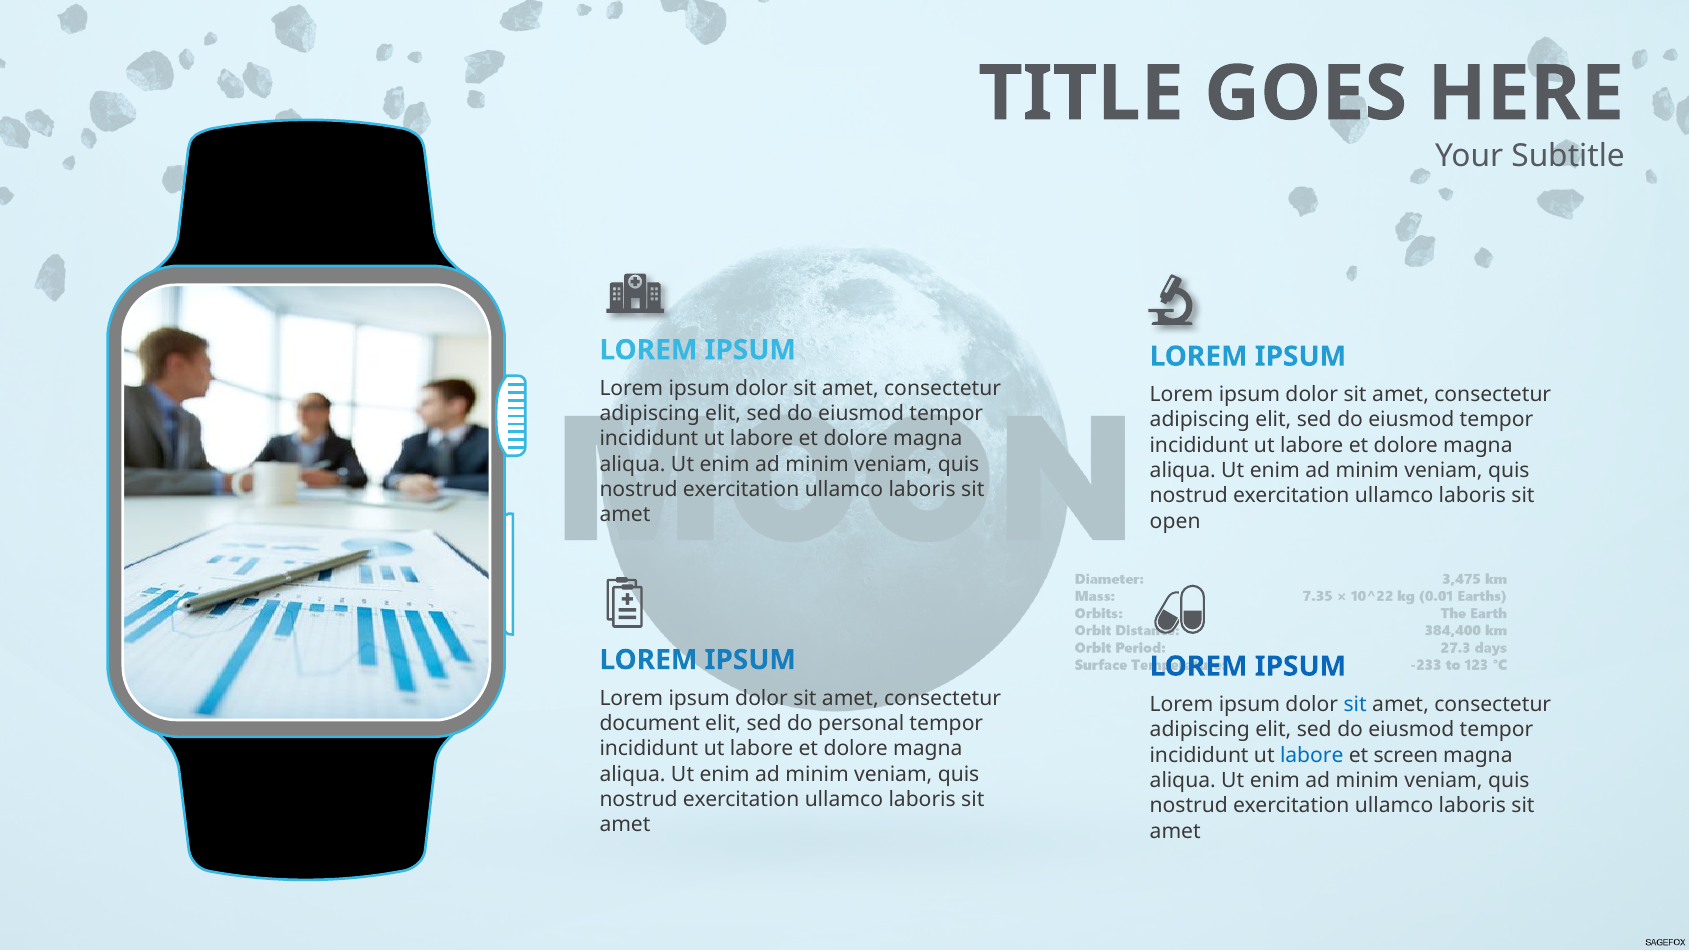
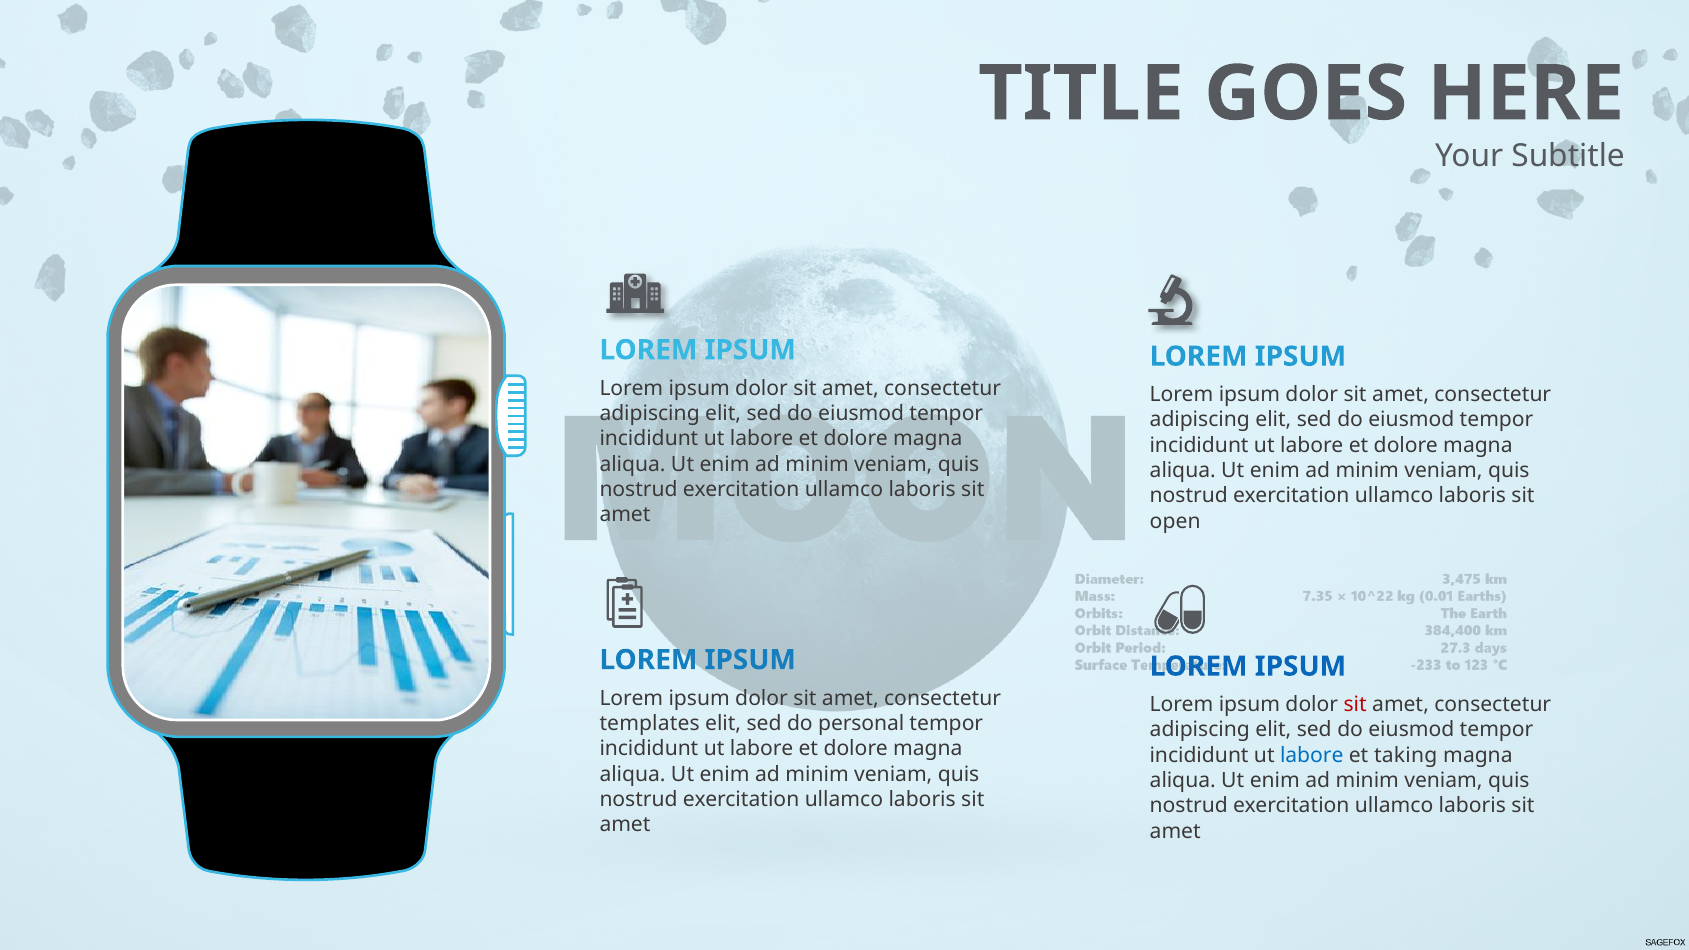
sit at (1355, 705) colour: blue -> red
document: document -> templates
screen: screen -> taking
